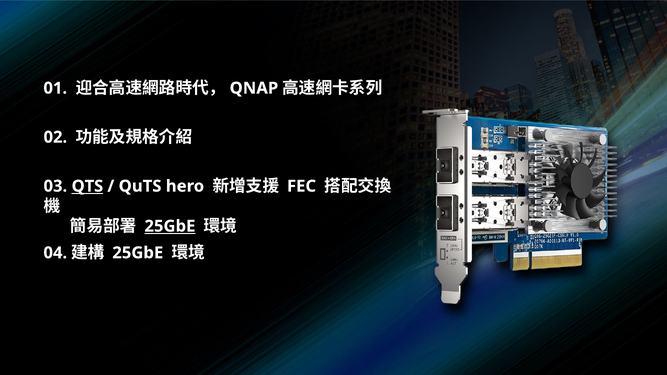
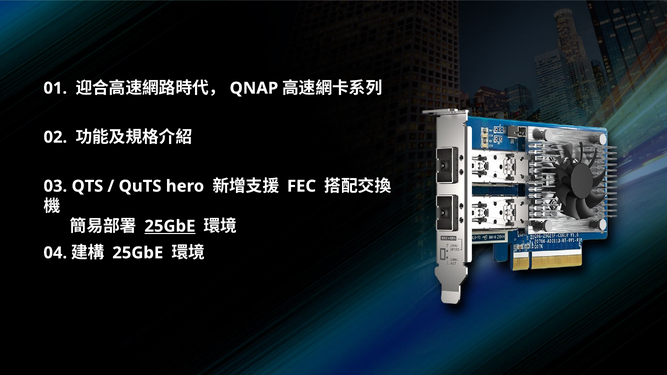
QTS underline: present -> none
